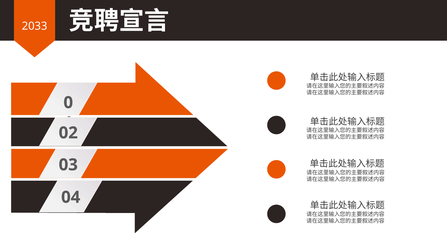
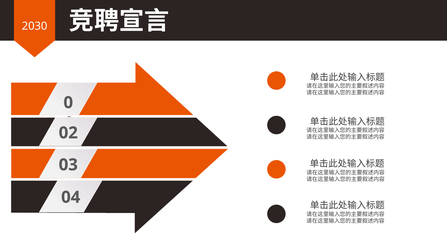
2033: 2033 -> 2030
